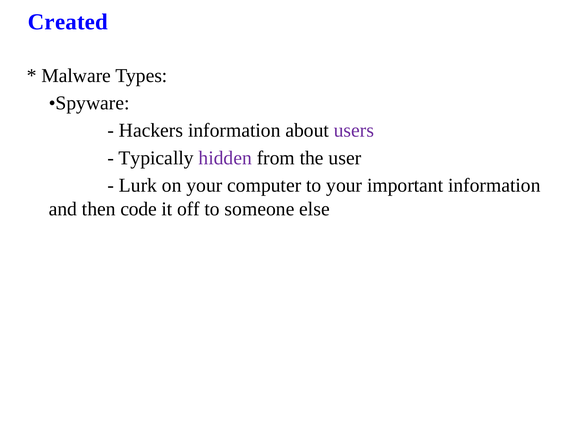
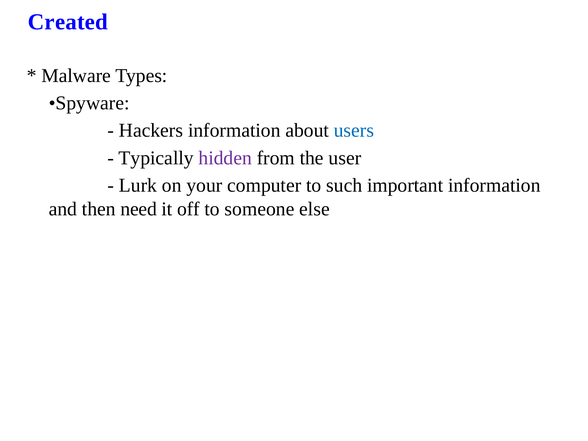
users colour: purple -> blue
to your: your -> such
code: code -> need
